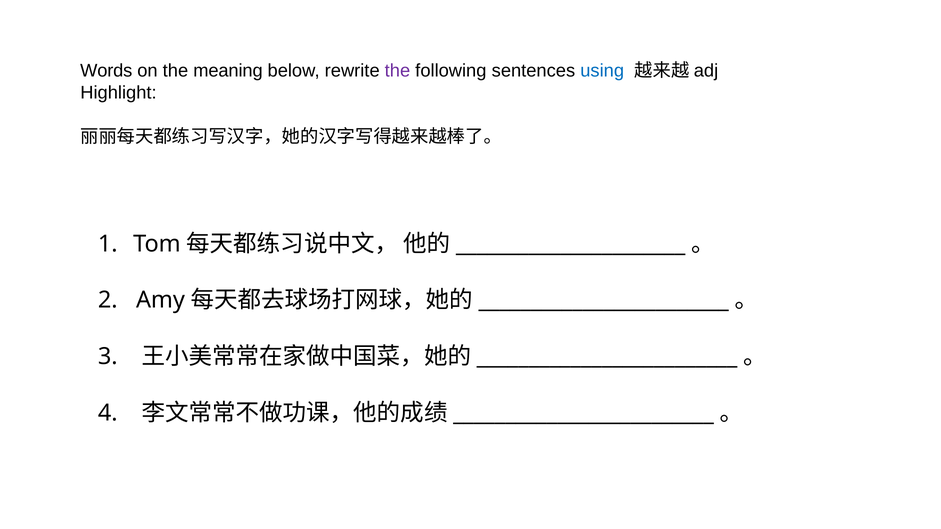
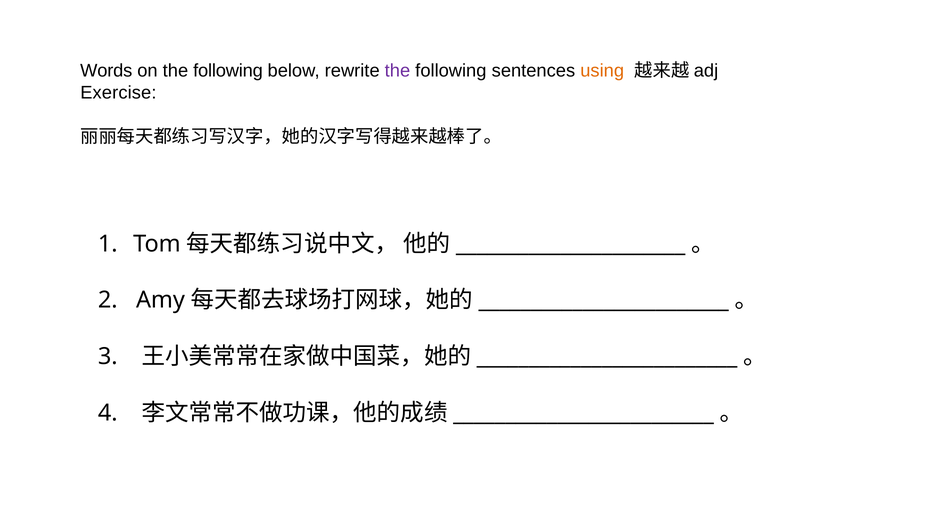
on the meaning: meaning -> following
using colour: blue -> orange
Highlight: Highlight -> Exercise
